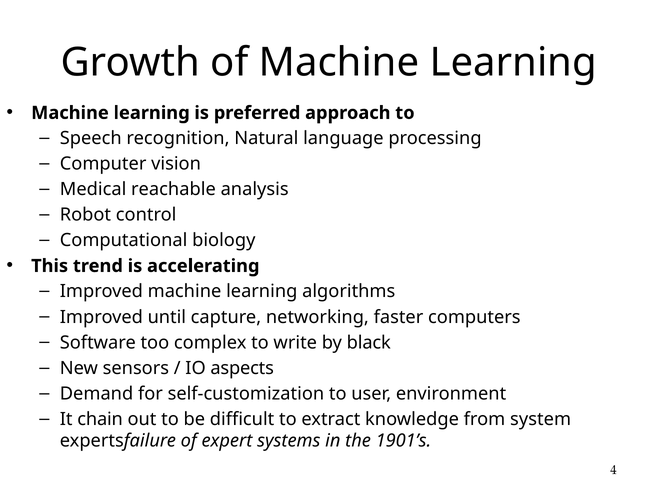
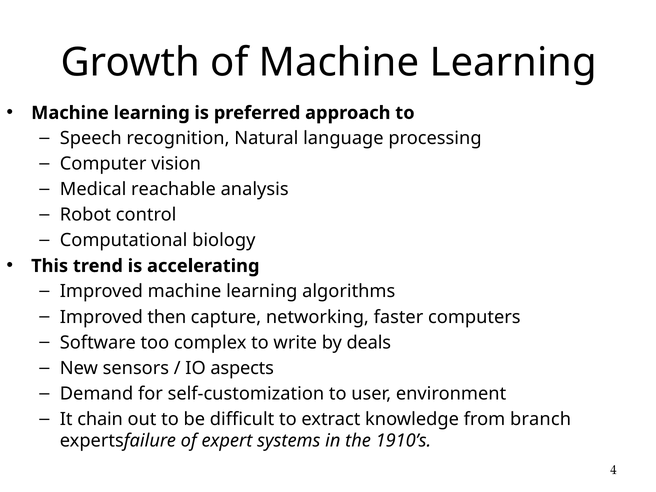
until: until -> then
black: black -> deals
system: system -> branch
1901’s: 1901’s -> 1910’s
